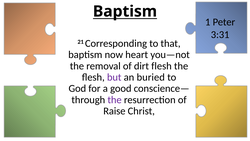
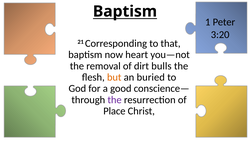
3:31: 3:31 -> 3:20
dirt flesh: flesh -> bulls
but colour: purple -> orange
Raise: Raise -> Place
